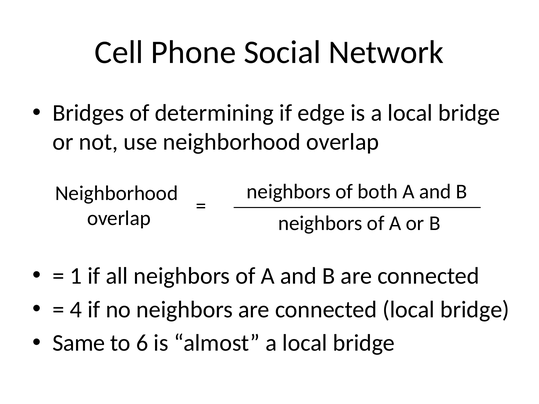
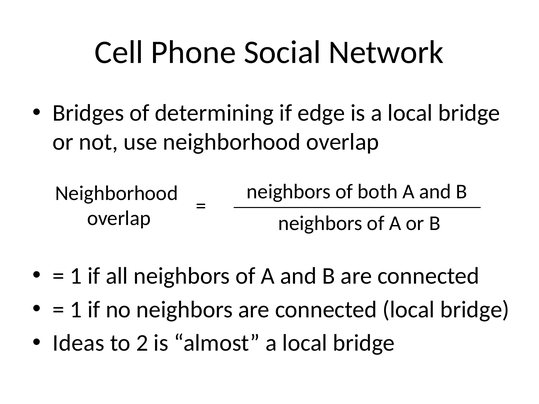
4 at (76, 310): 4 -> 1
Same: Same -> Ideas
6: 6 -> 2
